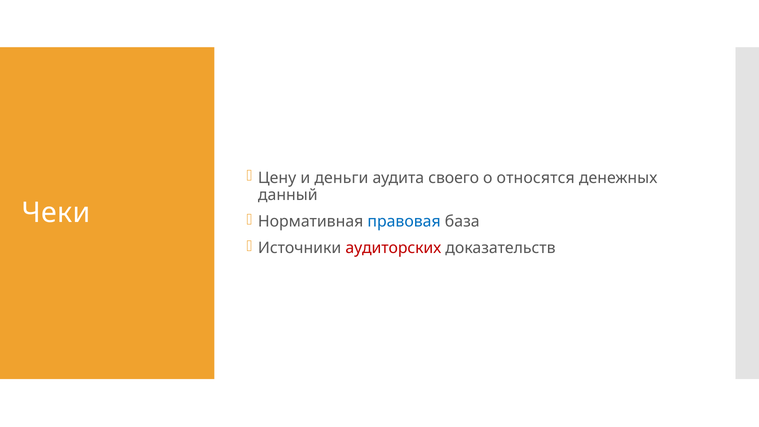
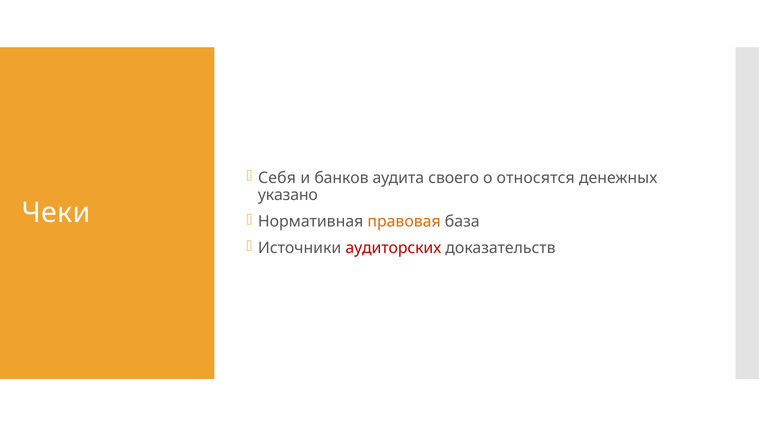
Цену: Цену -> Себя
деньги: деньги -> банков
данный: данный -> указано
правовая colour: blue -> orange
